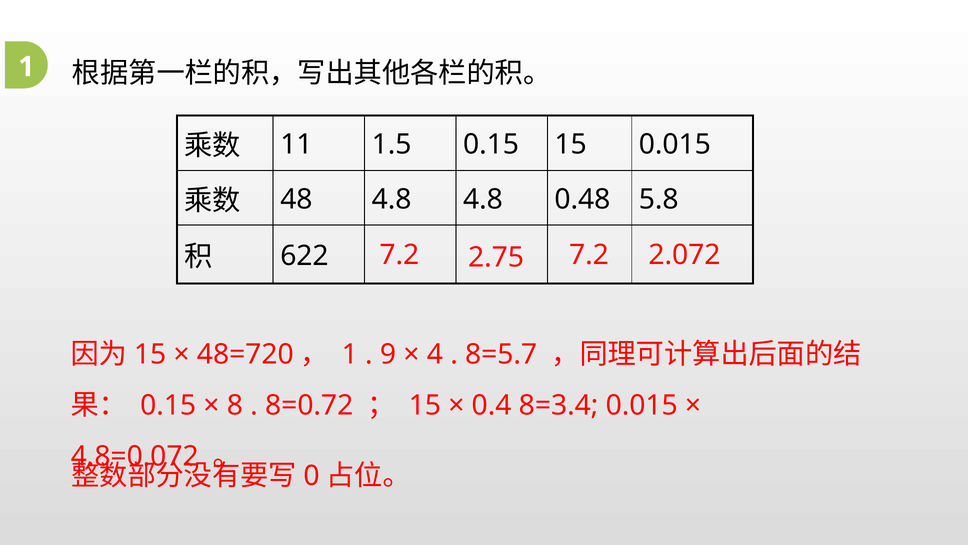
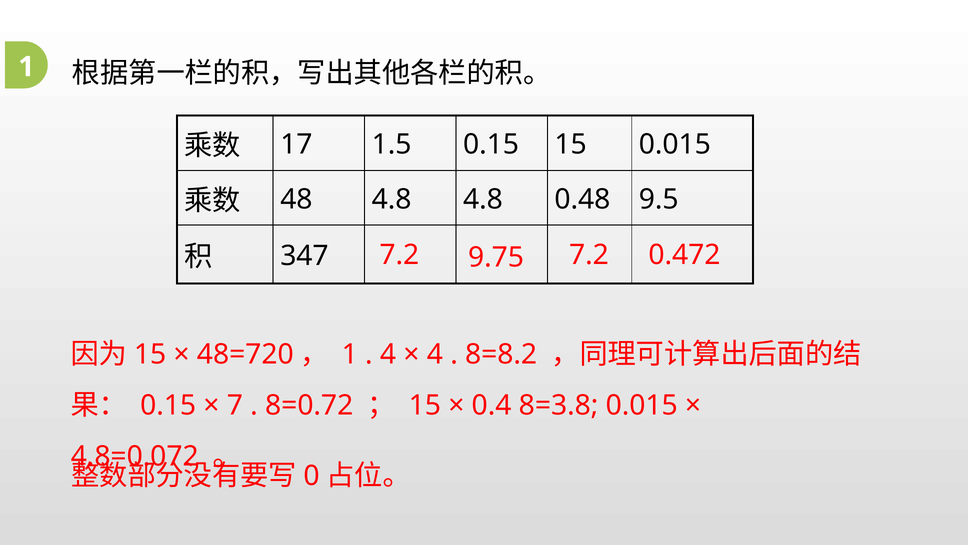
11: 11 -> 17
5.8: 5.8 -> 9.5
622: 622 -> 347
2.75: 2.75 -> 9.75
2.072: 2.072 -> 0.472
9 at (388, 354): 9 -> 4
8=5.7: 8=5.7 -> 8=8.2
8: 8 -> 7
8=3.4: 8=3.4 -> 8=3.8
